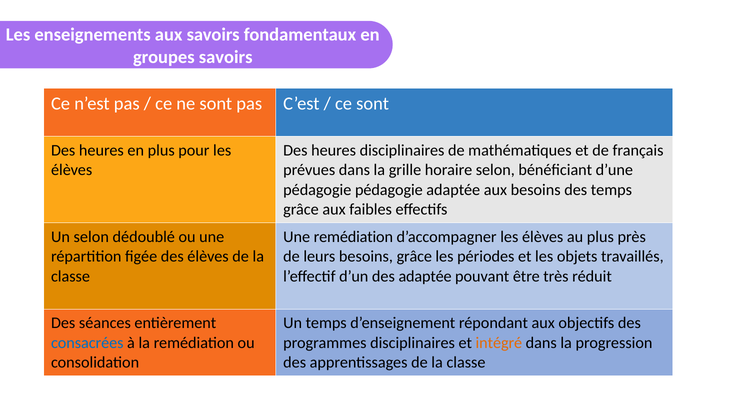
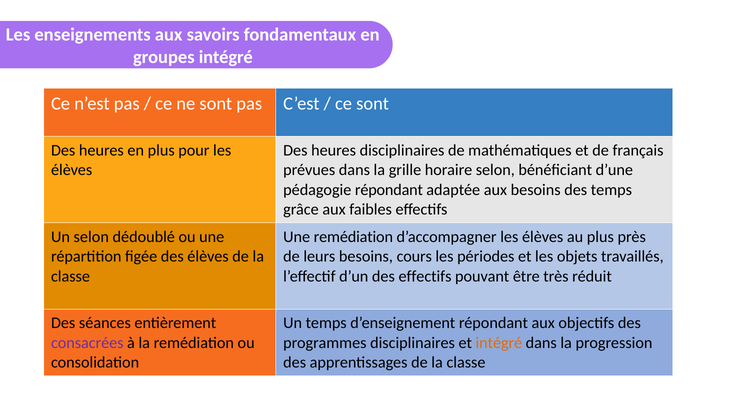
groupes savoirs: savoirs -> intégré
pédagogie pédagogie: pédagogie -> répondant
besoins grâce: grâce -> cours
des adaptée: adaptée -> effectifs
consacrées colour: blue -> purple
